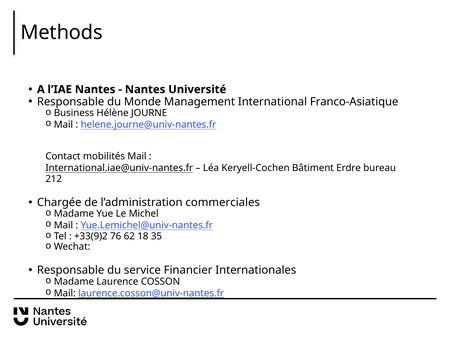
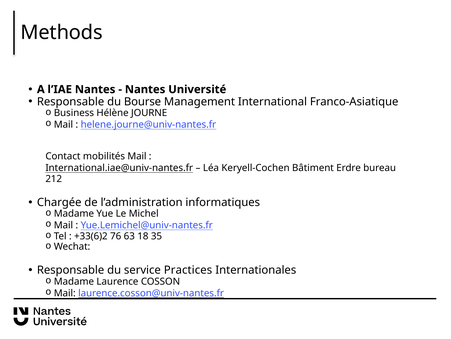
Monde: Monde -> Bourse
commerciales: commerciales -> informatiques
+33(9)2: +33(9)2 -> +33(6)2
62: 62 -> 63
Financier: Financier -> Practices
